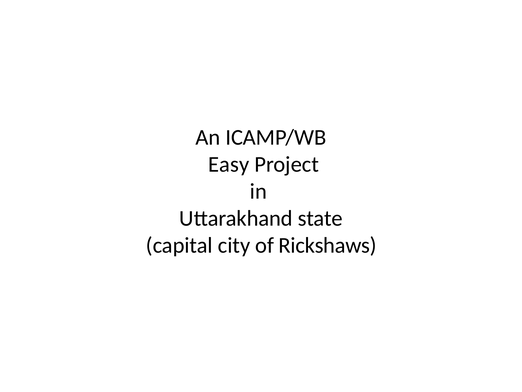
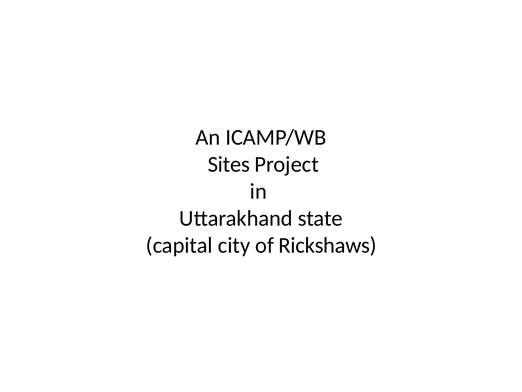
Easy: Easy -> Sites
